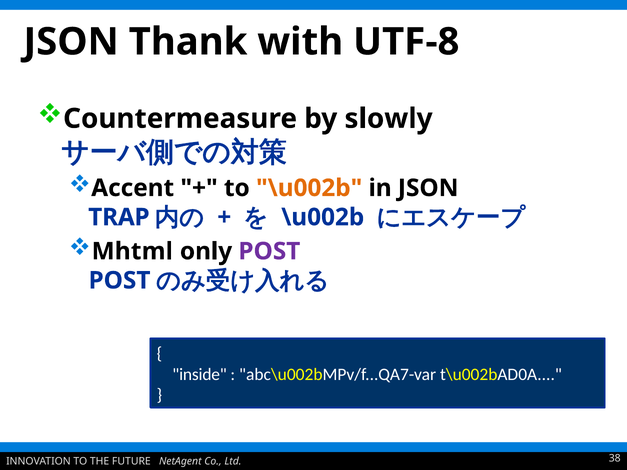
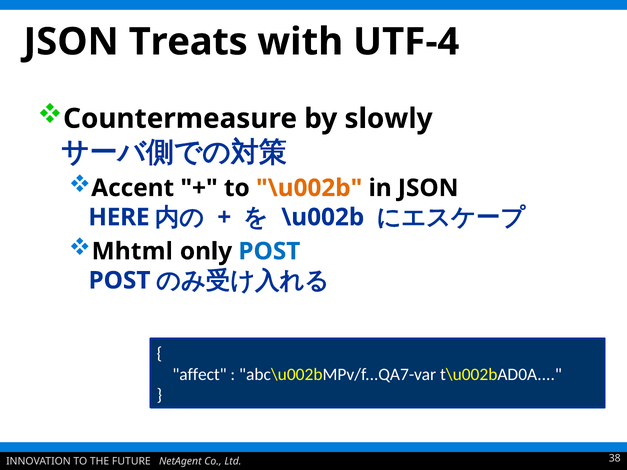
Thank: Thank -> Treats
UTF-8: UTF-8 -> UTF-4
TRAP: TRAP -> HERE
POST at (269, 251) colour: purple -> blue
inside: inside -> affect
